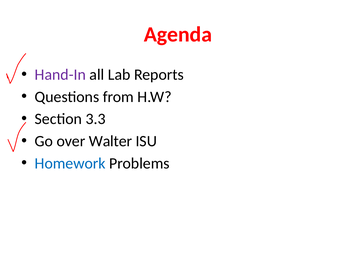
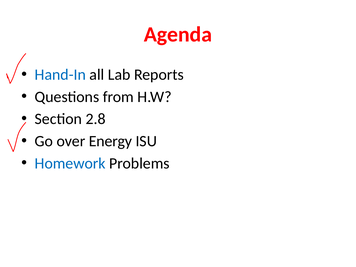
Hand-In colour: purple -> blue
3.3: 3.3 -> 2.8
Walter: Walter -> Energy
